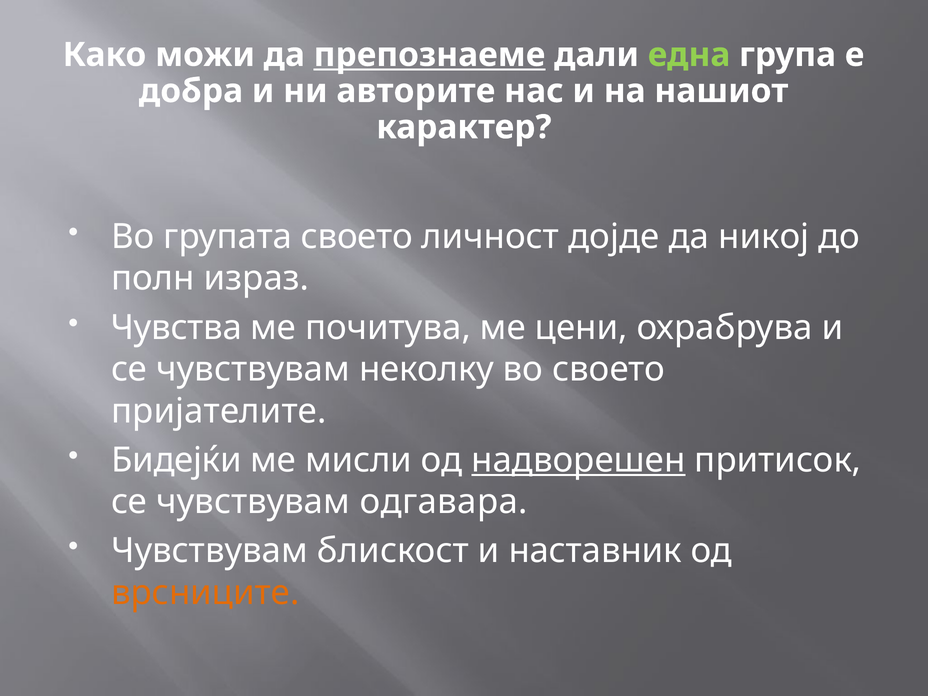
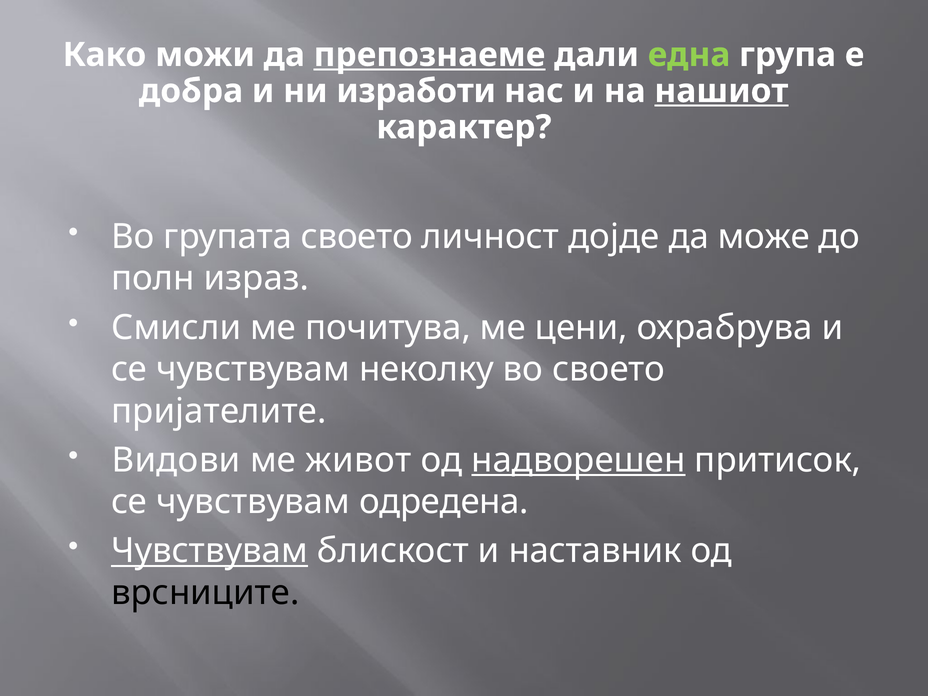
авторите: авторите -> изработи
нашиот underline: none -> present
никој: никој -> може
Чувства: Чувства -> Смисли
Бидејќи: Бидејќи -> Видови
мисли: мисли -> живот
одгавара: одгавара -> одредена
Чувствувам at (210, 551) underline: none -> present
врсниците colour: orange -> black
